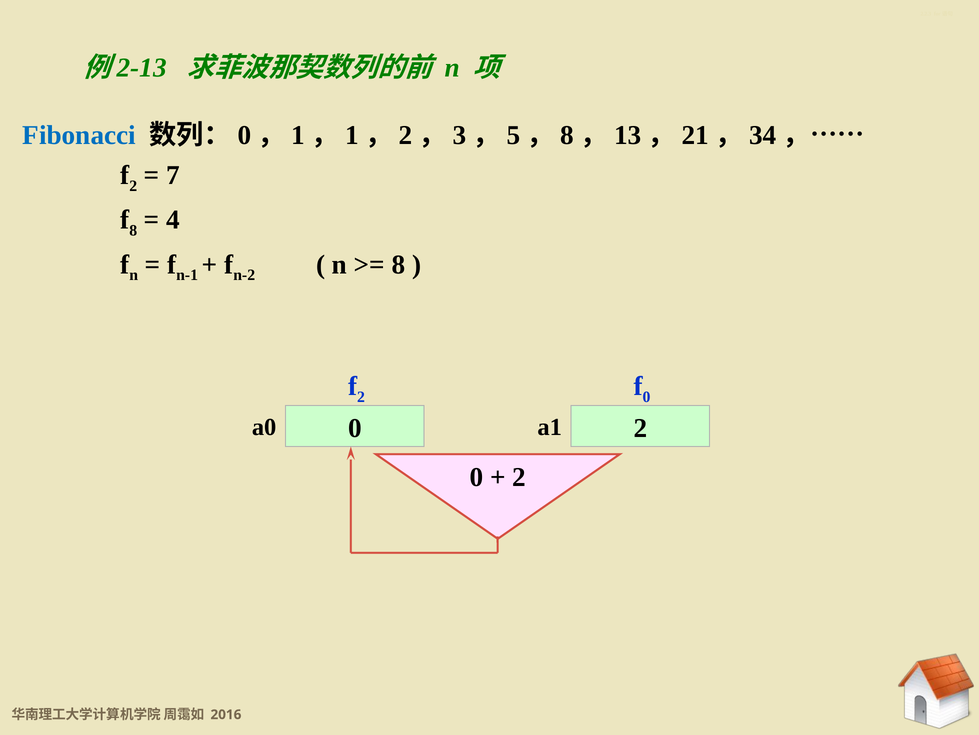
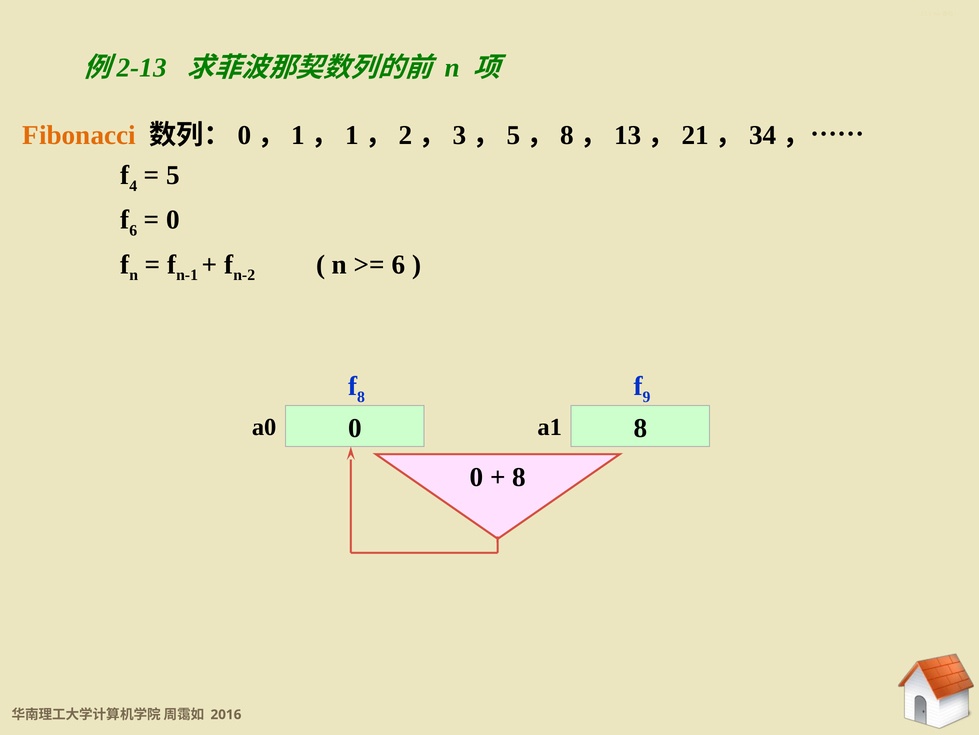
Fibonacci colour: blue -> orange
2 at (133, 186): 2 -> 4
7: 7 -> 5
8 at (133, 230): 8 -> 6
4 at (173, 220): 4 -> 0
8 at (399, 264): 8 -> 6
2 at (361, 396): 2 -> 8
0 at (646, 396): 0 -> 9
a0 2: 2 -> 8
2 at (519, 477): 2 -> 8
